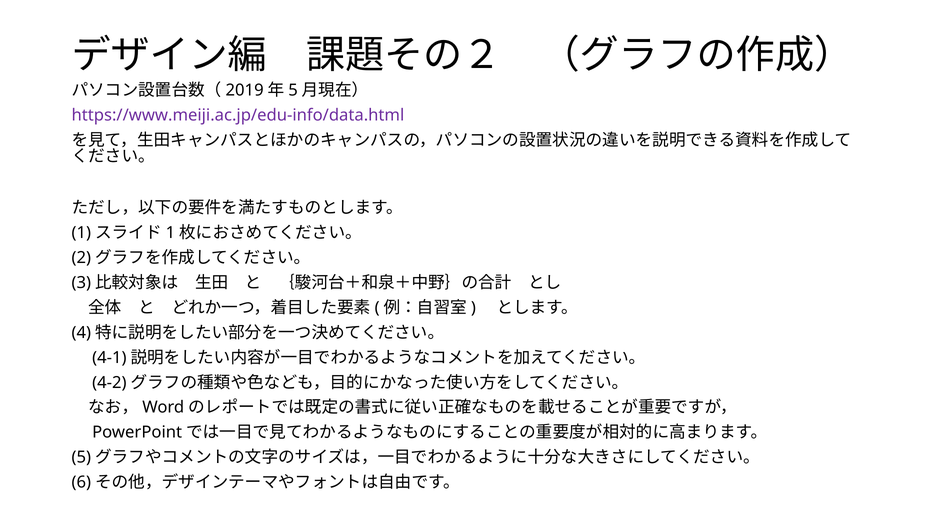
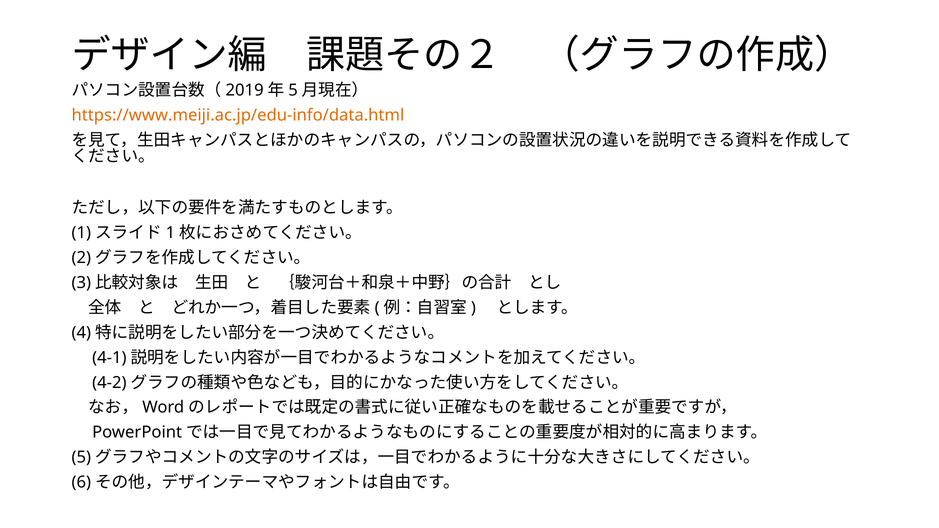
https://www.meiji.ac.jp/edu-info/data.html colour: purple -> orange
